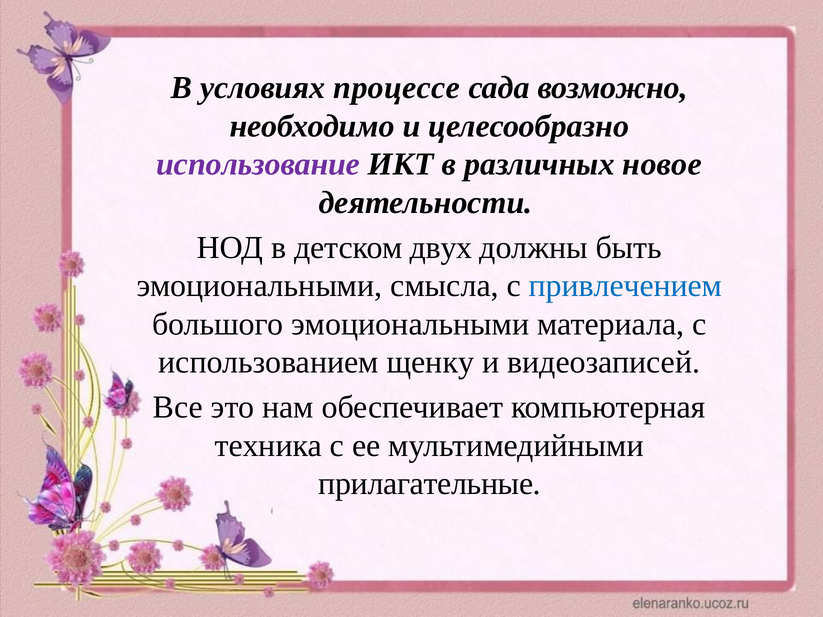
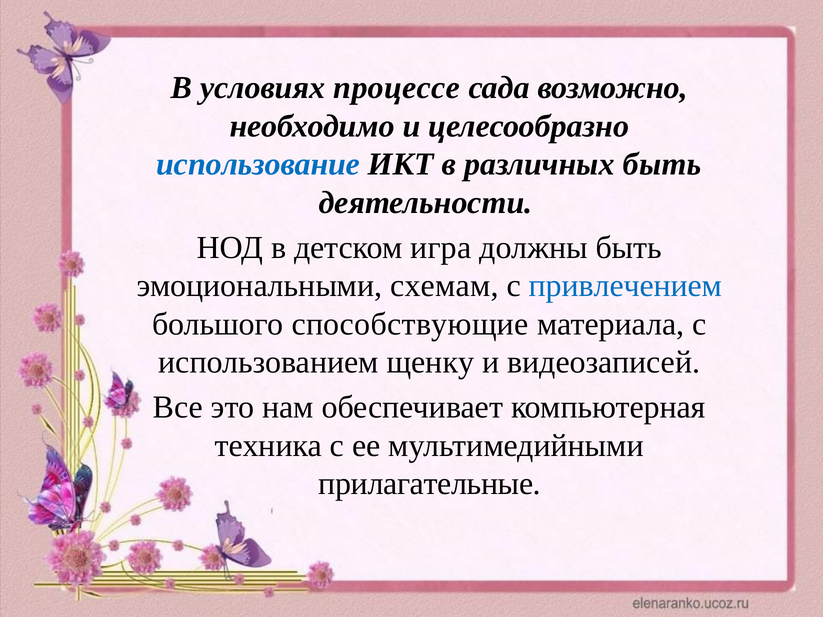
использование colour: purple -> blue
различных новое: новое -> быть
двух: двух -> игра
смысла: смысла -> схемам
большого эмоциональными: эмоциональными -> способствующие
